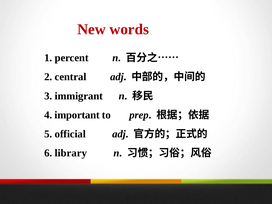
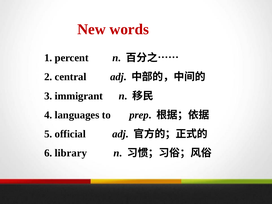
important: important -> languages
